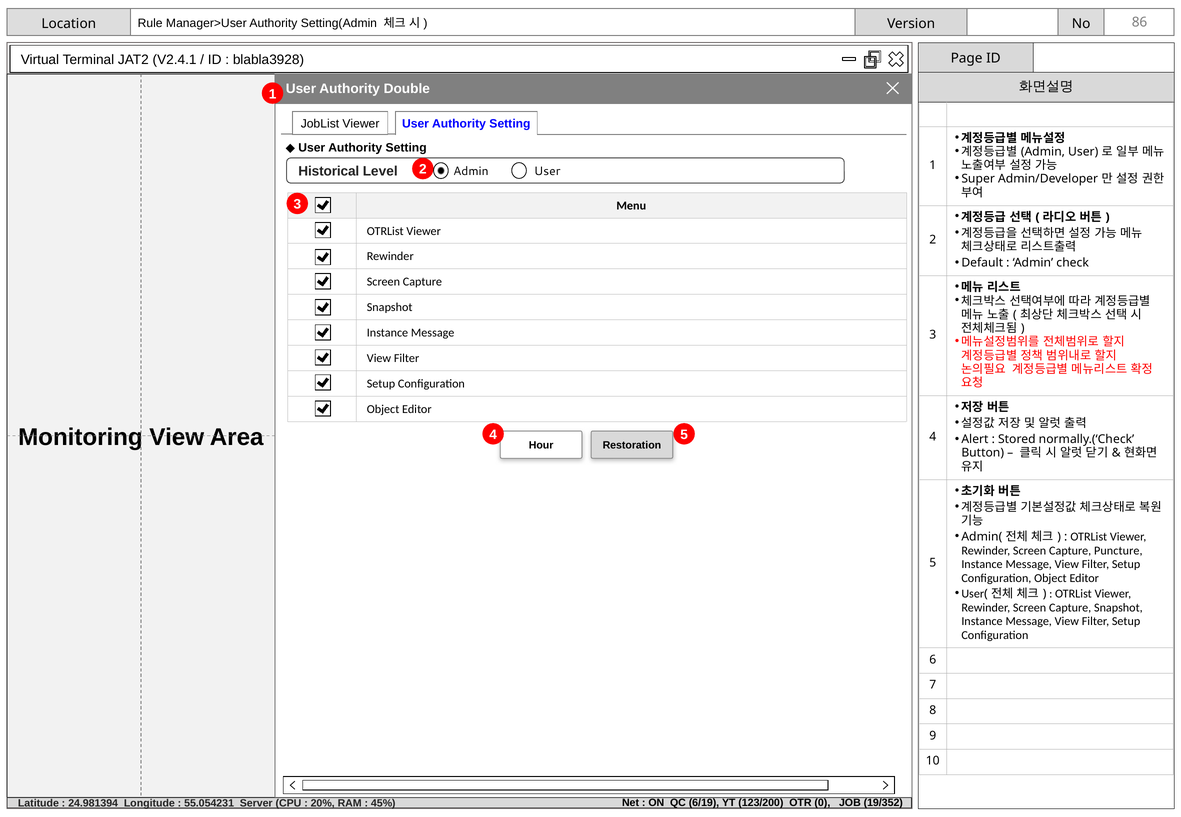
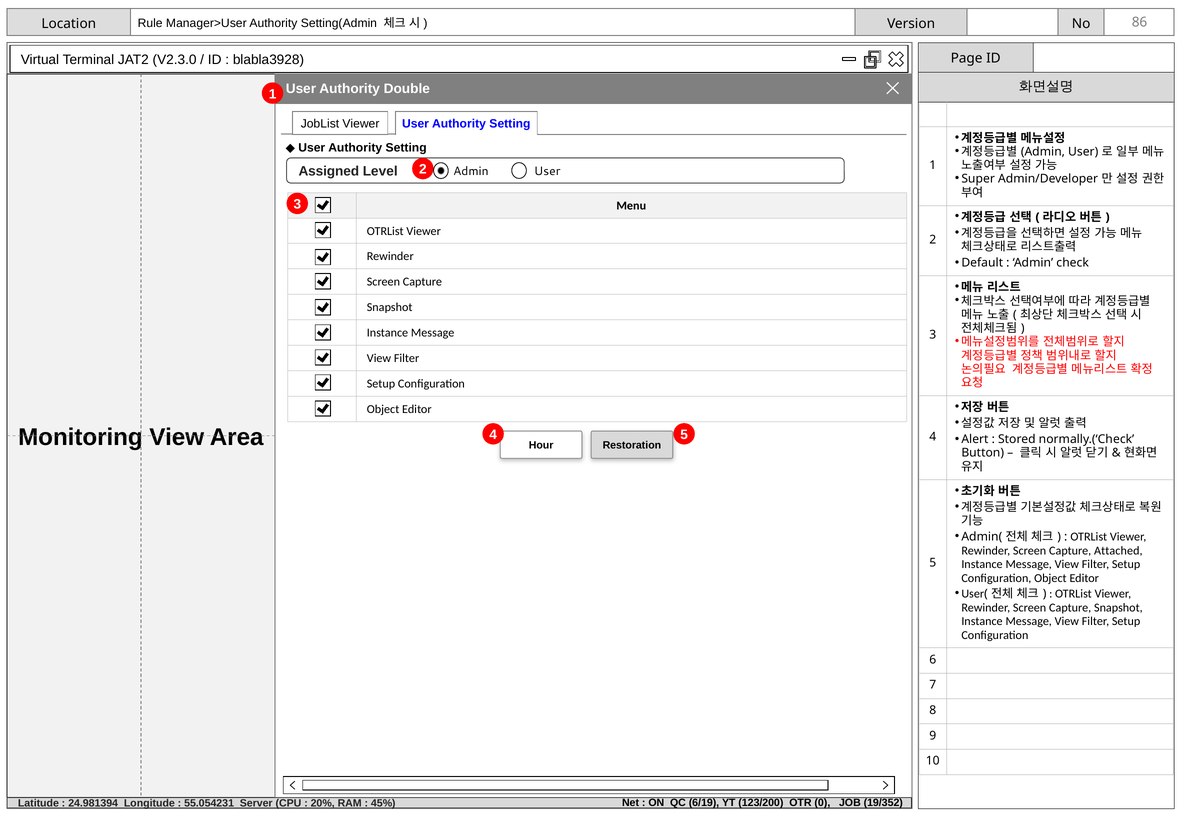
V2.4.1: V2.4.1 -> V2.3.0
Historical: Historical -> Assigned
Puncture: Puncture -> Attached
